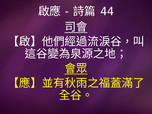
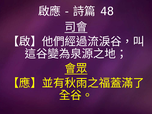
44: 44 -> 48
